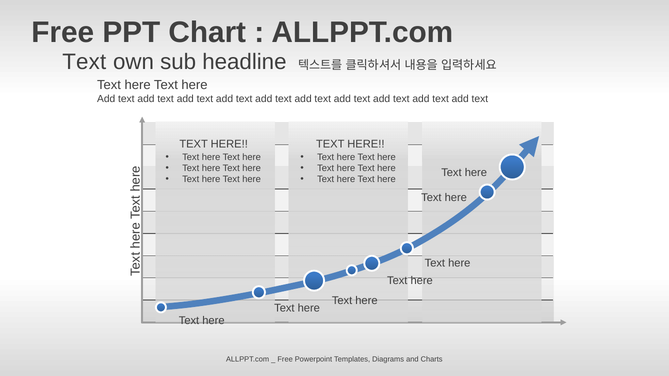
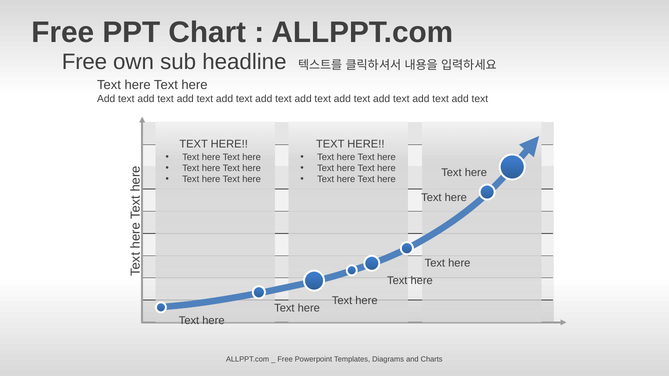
Text at (84, 62): Text -> Free
